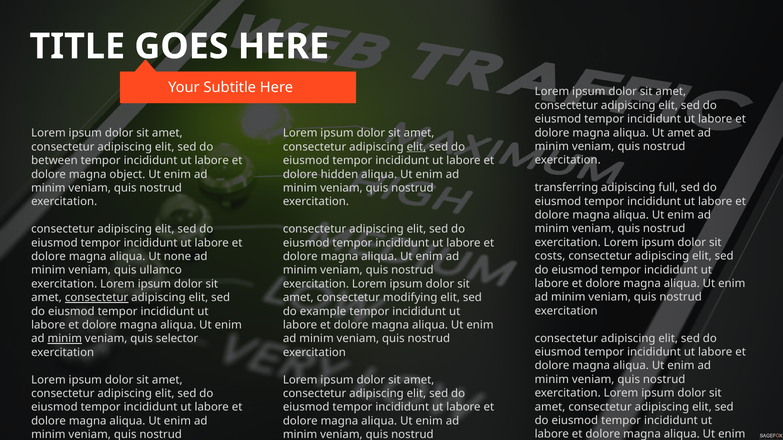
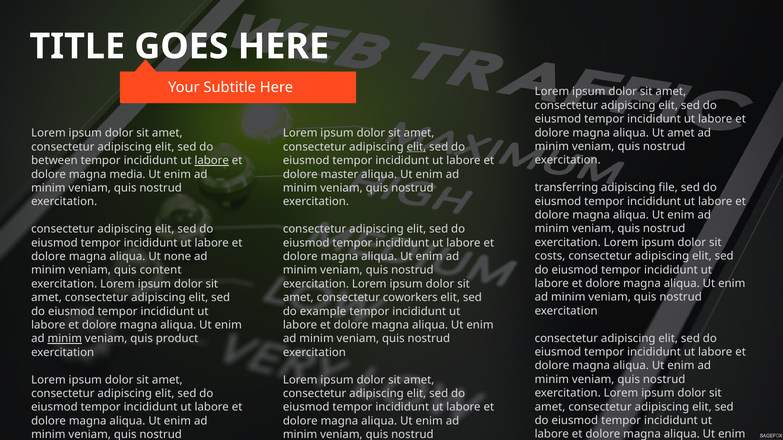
labore at (212, 161) underline: none -> present
object: object -> media
hidden: hidden -> master
full: full -> file
ullamco: ullamco -> content
consectetur at (97, 298) underline: present -> none
modifying: modifying -> coworkers
selector: selector -> product
